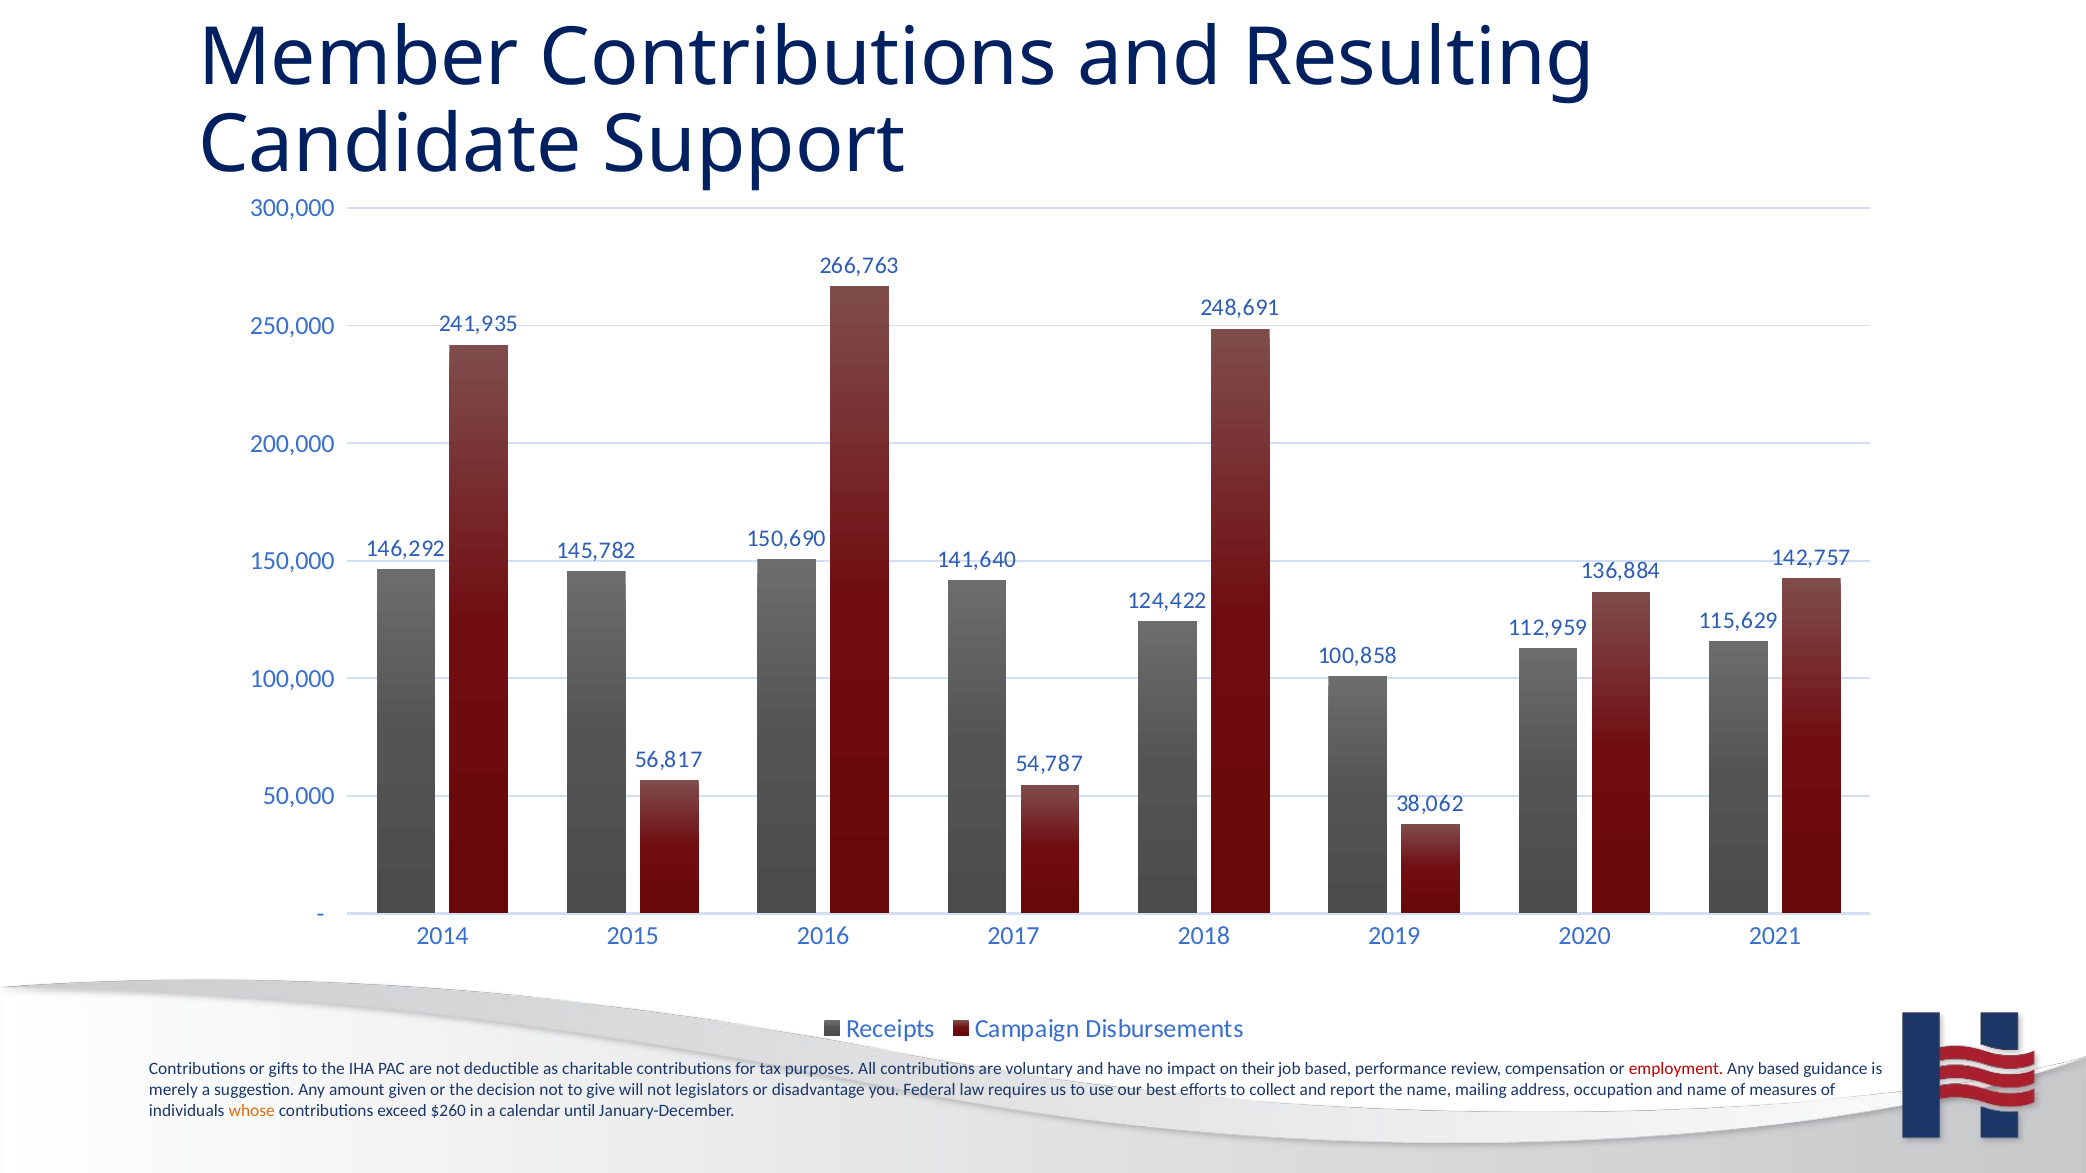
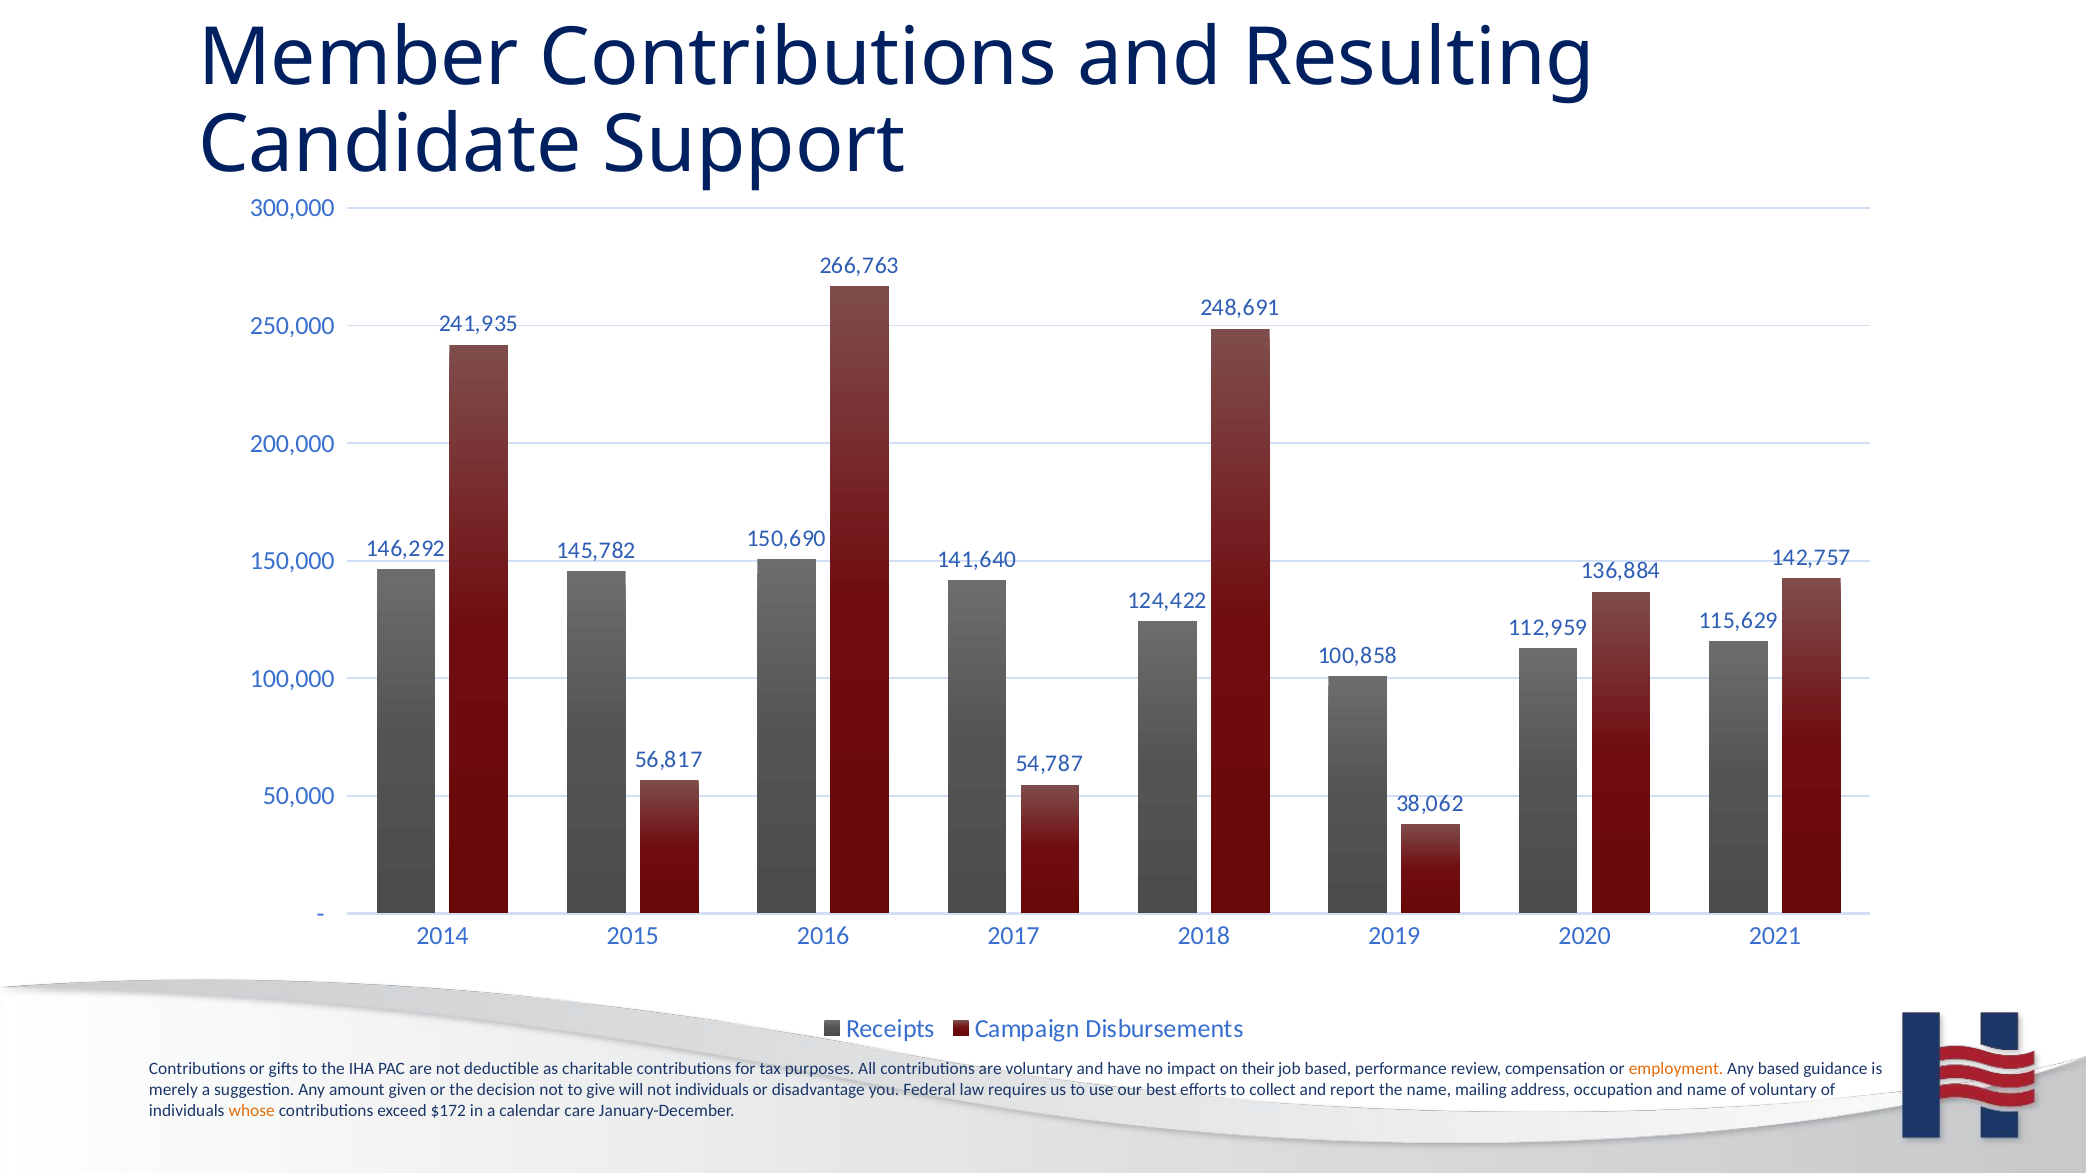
employment colour: red -> orange
not legislators: legislators -> individuals
of measures: measures -> voluntary
$260: $260 -> $172
until: until -> care
